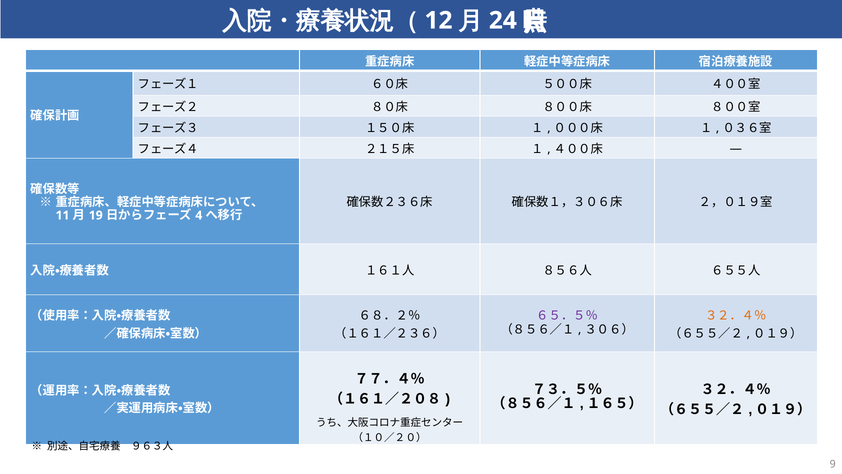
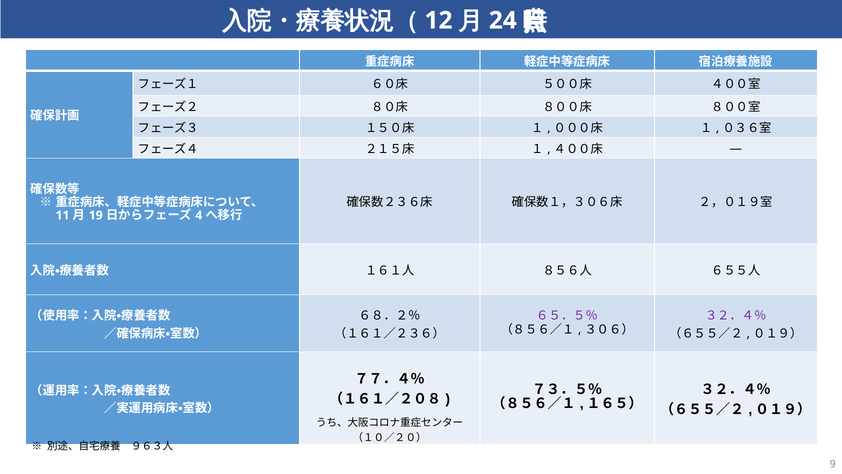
３２．４％ at (736, 315) colour: orange -> purple
